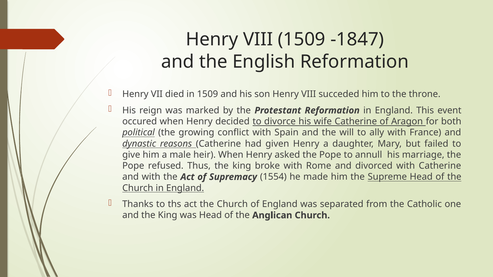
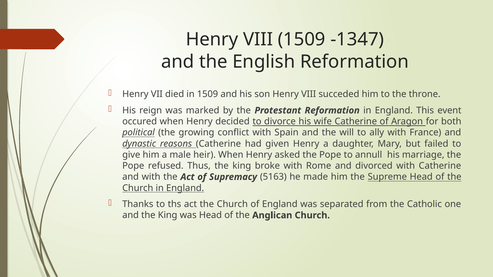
-1847: -1847 -> -1347
1554: 1554 -> 5163
